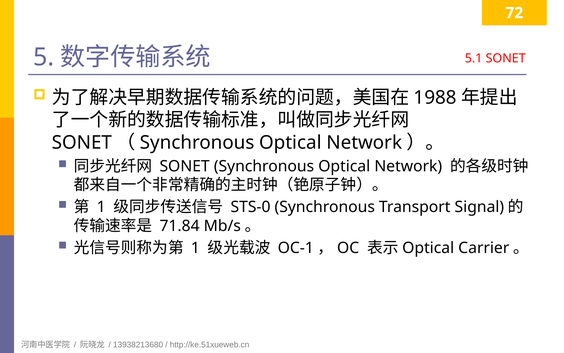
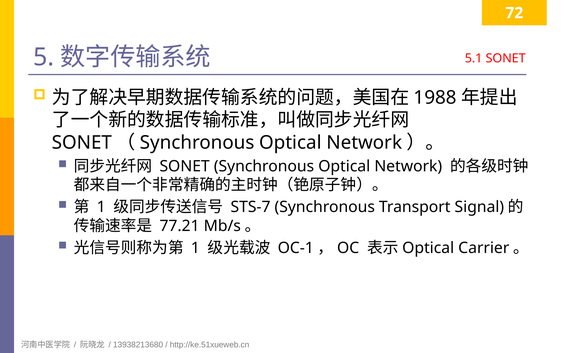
STS-0: STS-0 -> STS-7
71.84: 71.84 -> 77.21
